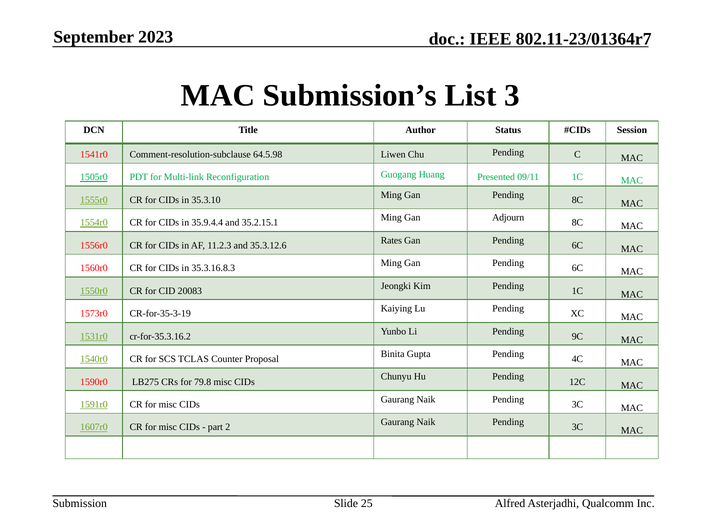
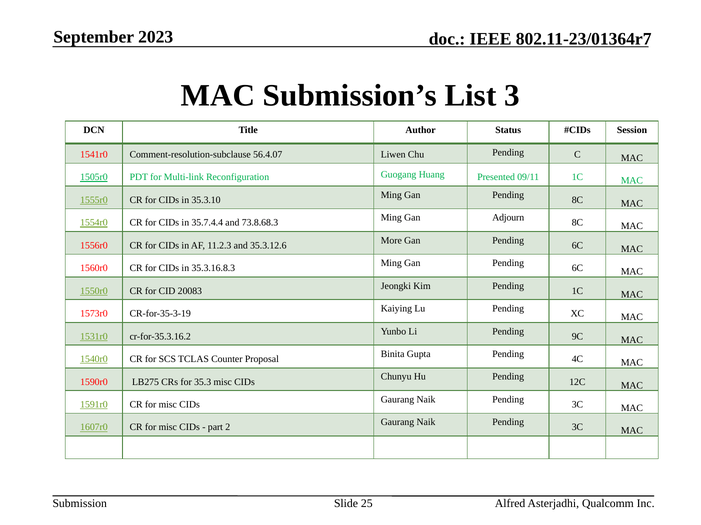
64.5.98: 64.5.98 -> 56.4.07
35.9.4.4: 35.9.4.4 -> 35.7.4.4
35.2.15.1: 35.2.15.1 -> 73.8.68.3
Rates: Rates -> More
79.8: 79.8 -> 35.3
